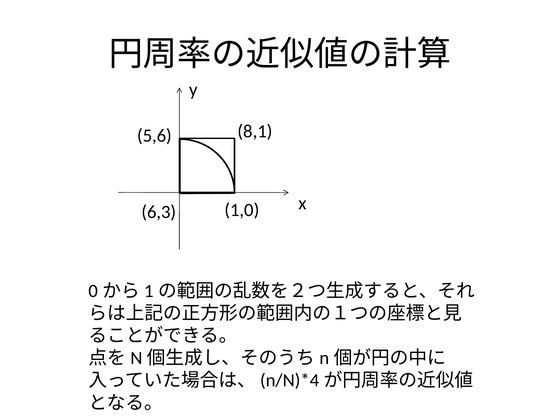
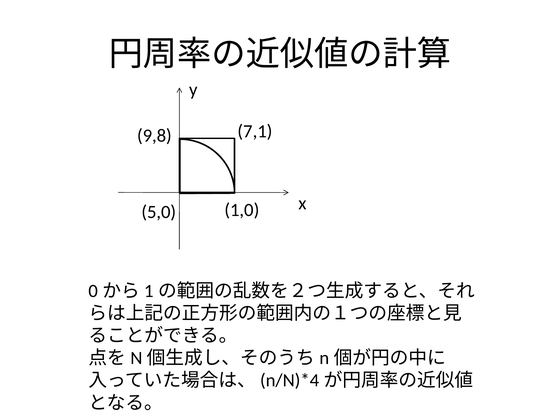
8,1: 8,1 -> 7,1
5,6: 5,6 -> 9,8
6,3: 6,3 -> 5,0
